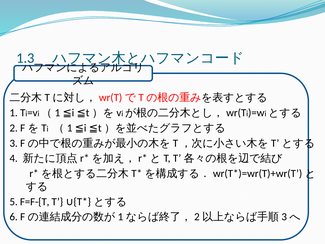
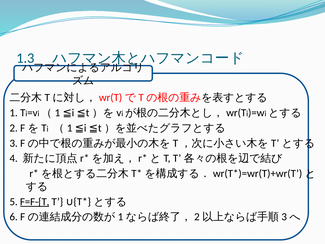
F=F-{T underline: none -> present
